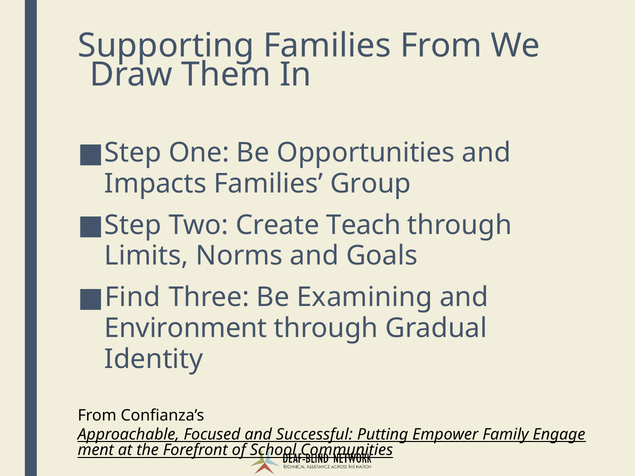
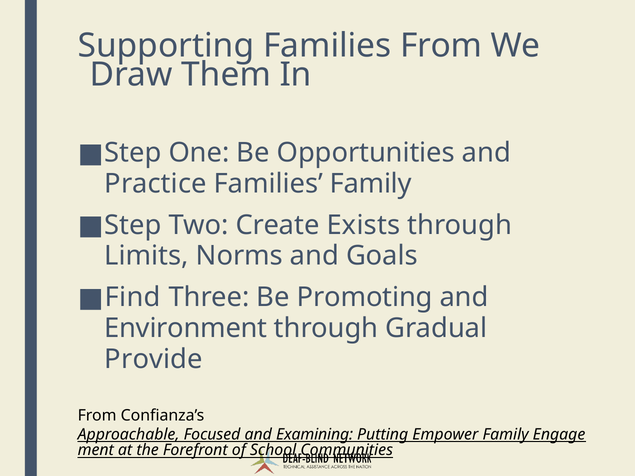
Impacts: Impacts -> Practice
Families Group: Group -> Family
Teach: Teach -> Exists
Examining: Examining -> Promoting
Identity: Identity -> Provide
Successful: Successful -> Examining
